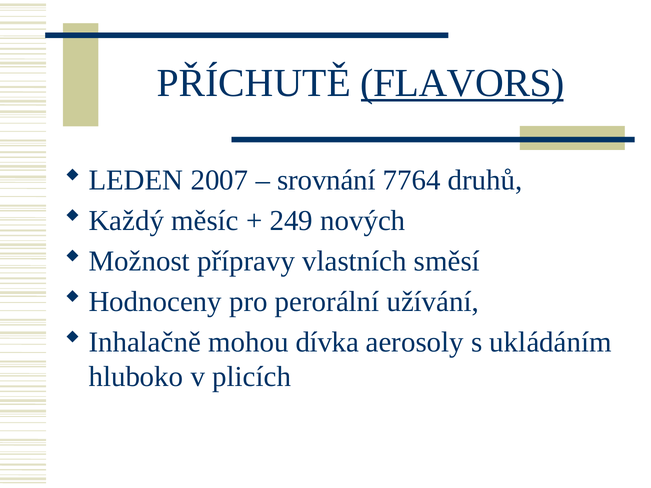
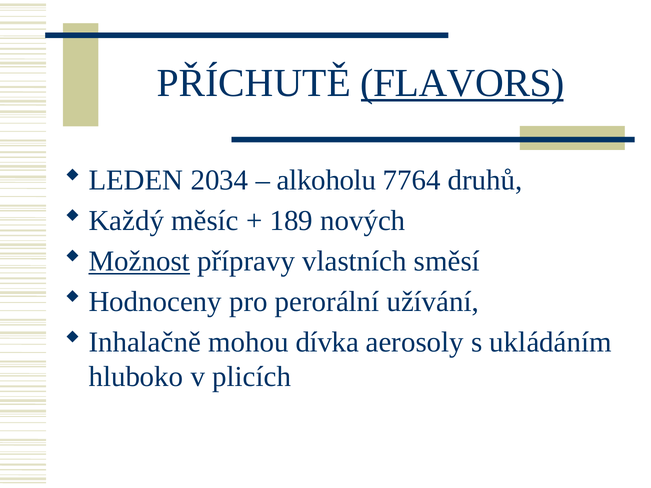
2007: 2007 -> 2034
srovnání: srovnání -> alkoholu
249: 249 -> 189
Možnost underline: none -> present
